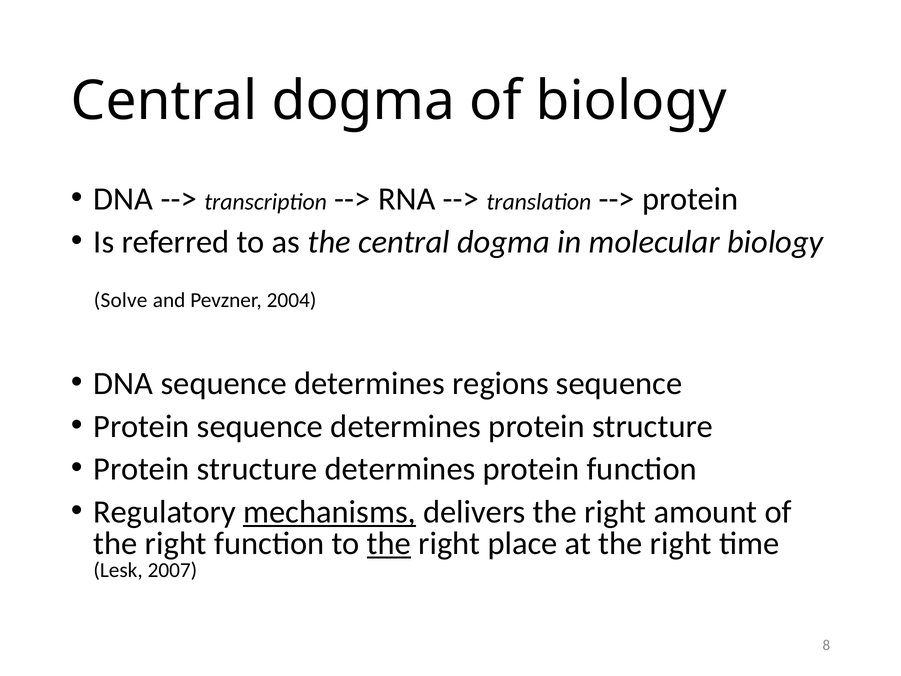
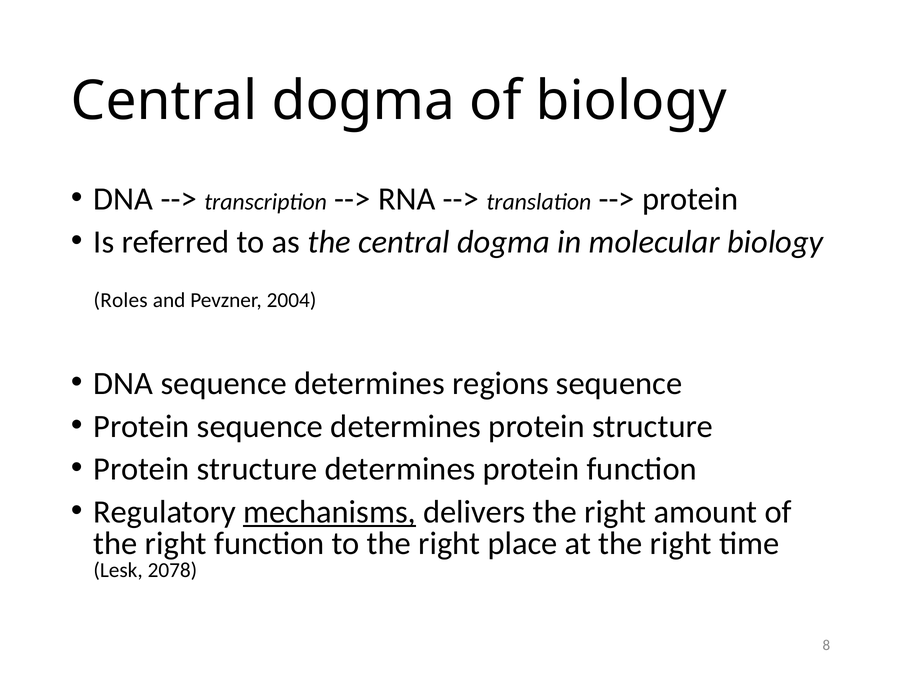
Solve: Solve -> Roles
the at (389, 543) underline: present -> none
2007: 2007 -> 2078
